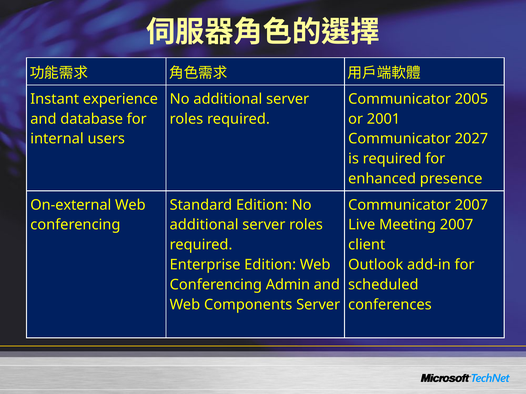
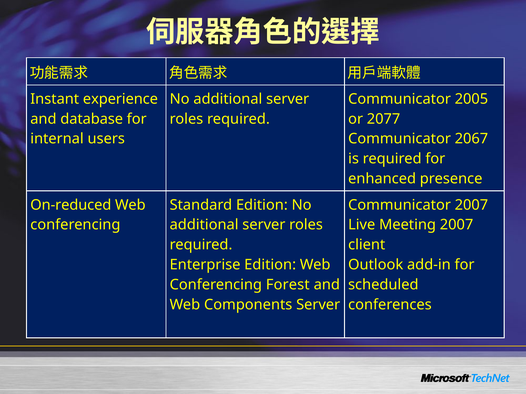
2001: 2001 -> 2077
2027: 2027 -> 2067
On-external: On-external -> On-reduced
Admin: Admin -> Forest
